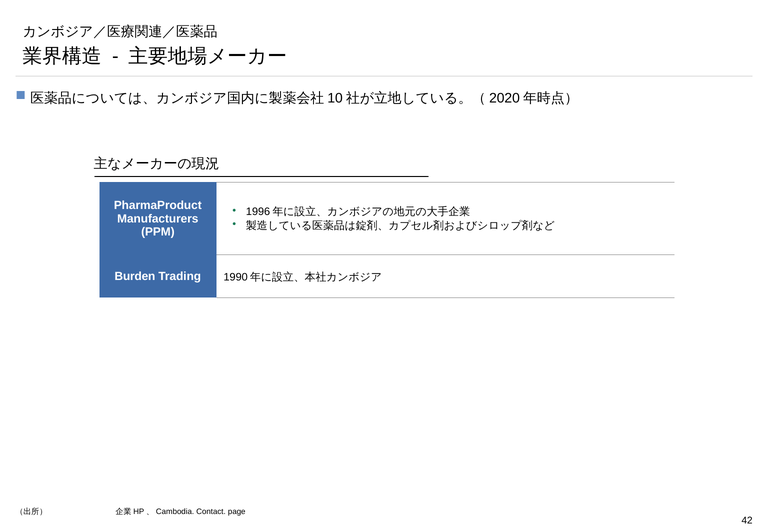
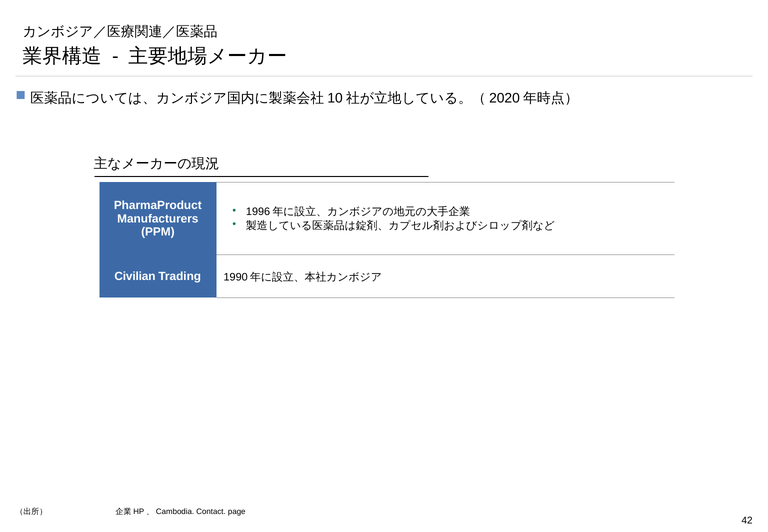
Burden: Burden -> Civilian
